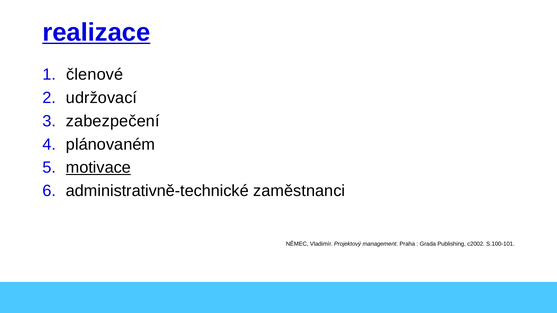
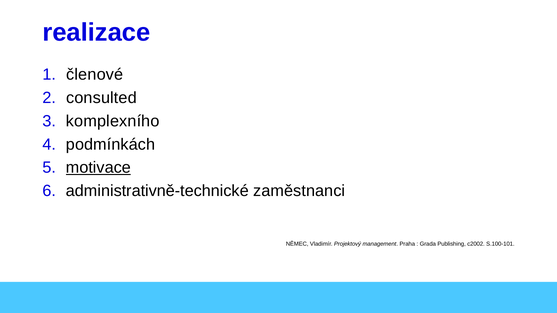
realizace underline: present -> none
udržovací: udržovací -> consulted
zabezpečení: zabezpečení -> komplexního
plánovaném: plánovaném -> podmínkách
